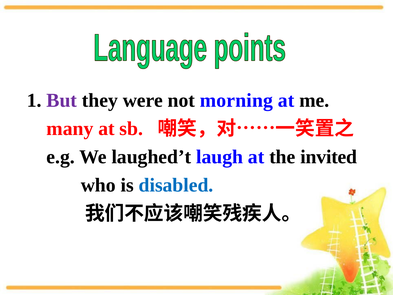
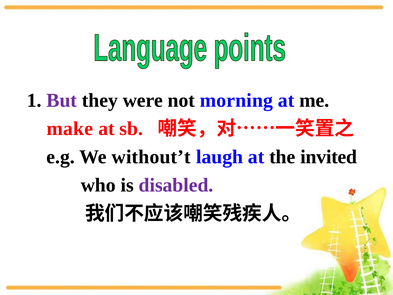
many: many -> make
laughed’t: laughed’t -> without’t
disabled colour: blue -> purple
